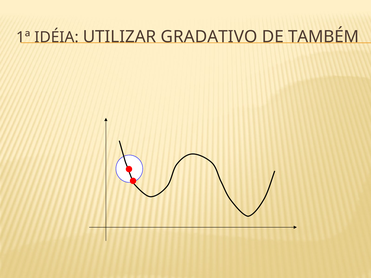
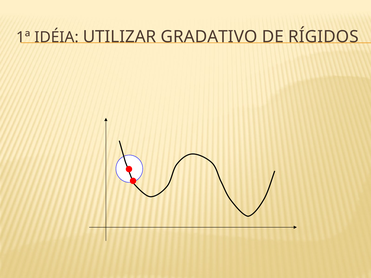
TAMBÉM: TAMBÉM -> RÍGIDOS
